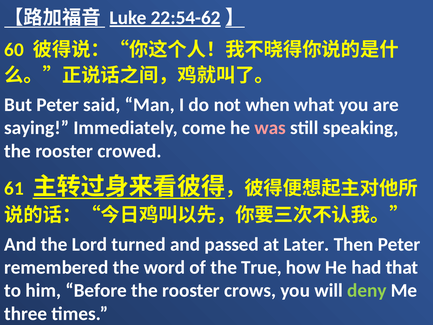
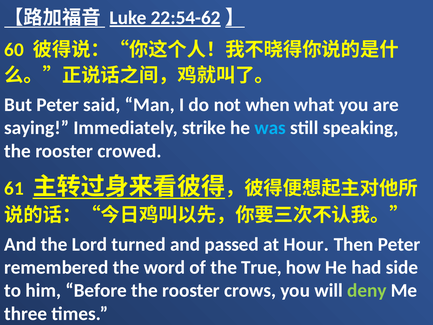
come: come -> strike
was colour: pink -> light blue
Later: Later -> Hour
that: that -> side
